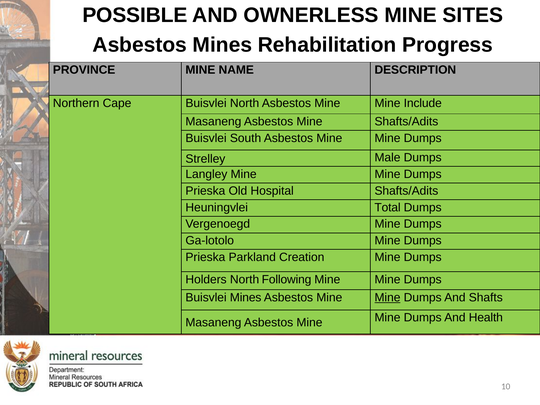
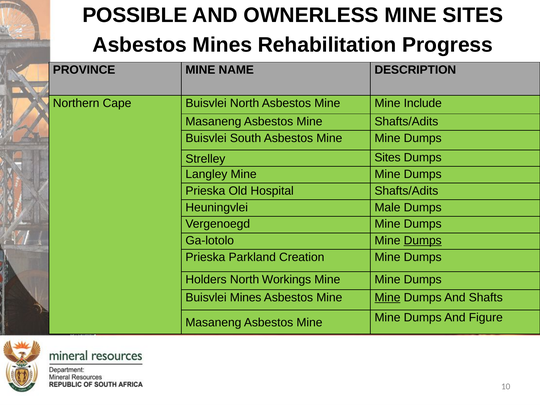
Strelley Male: Male -> Sites
Total: Total -> Male
Dumps at (423, 241) underline: none -> present
Following: Following -> Workings
Health: Health -> Figure
